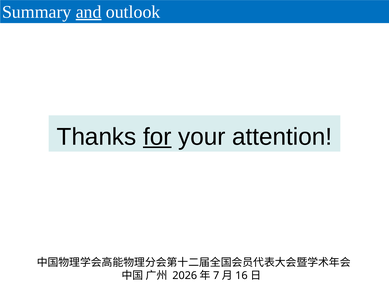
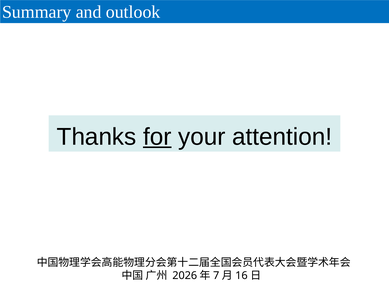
and underline: present -> none
